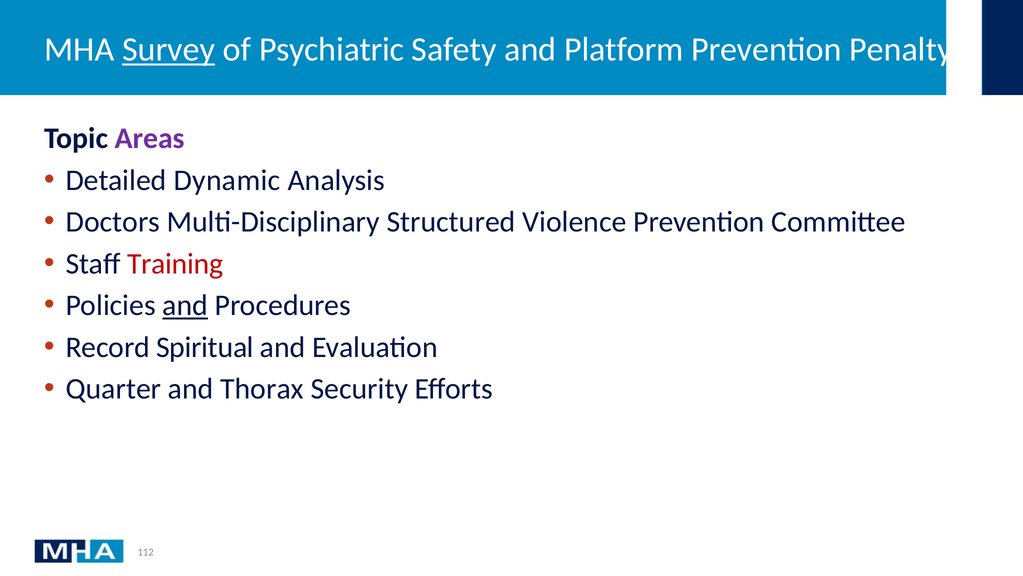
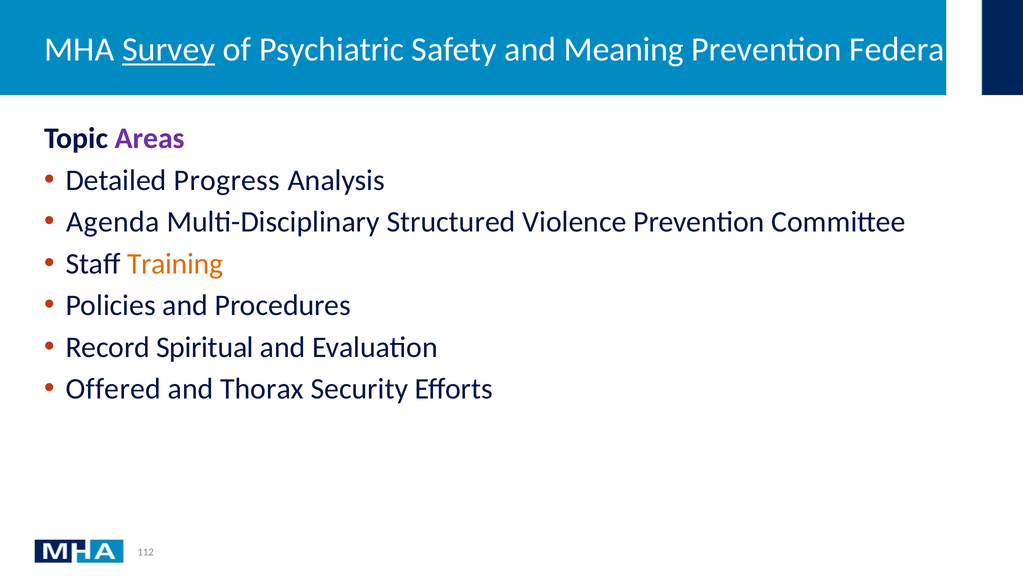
Platform: Platform -> Meaning
Penalty: Penalty -> Federal
Dynamic: Dynamic -> Progress
Doctors: Doctors -> Agenda
Training colour: red -> orange
and at (185, 305) underline: present -> none
Quarter: Quarter -> Offered
